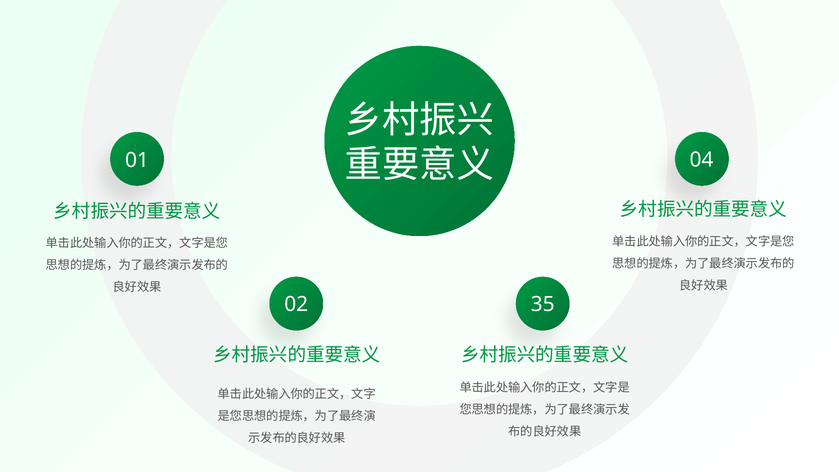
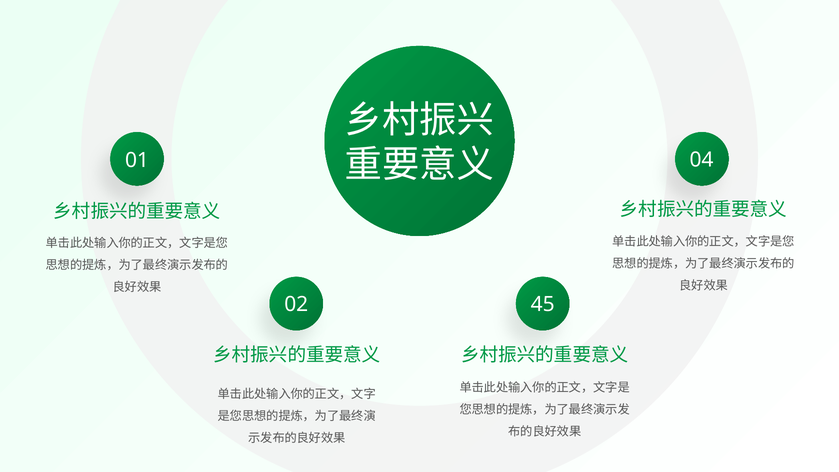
35: 35 -> 45
